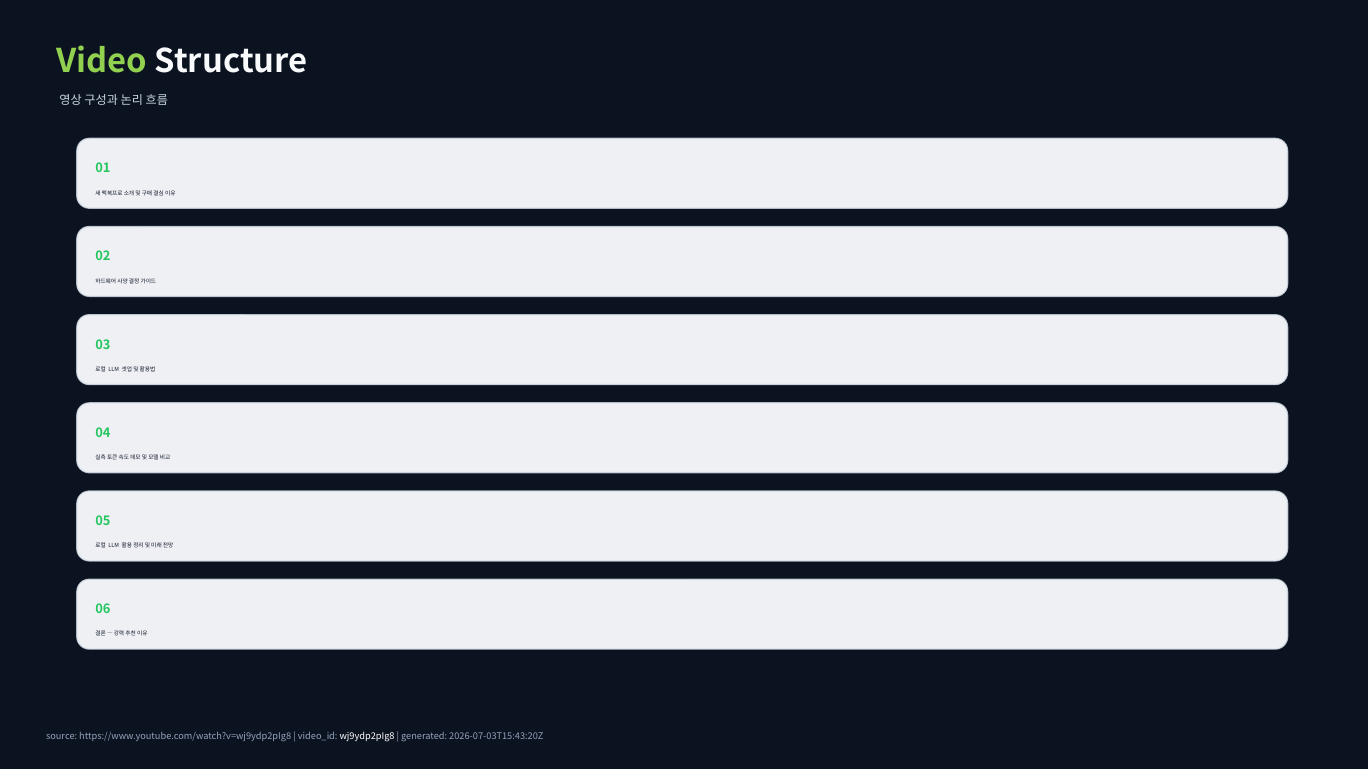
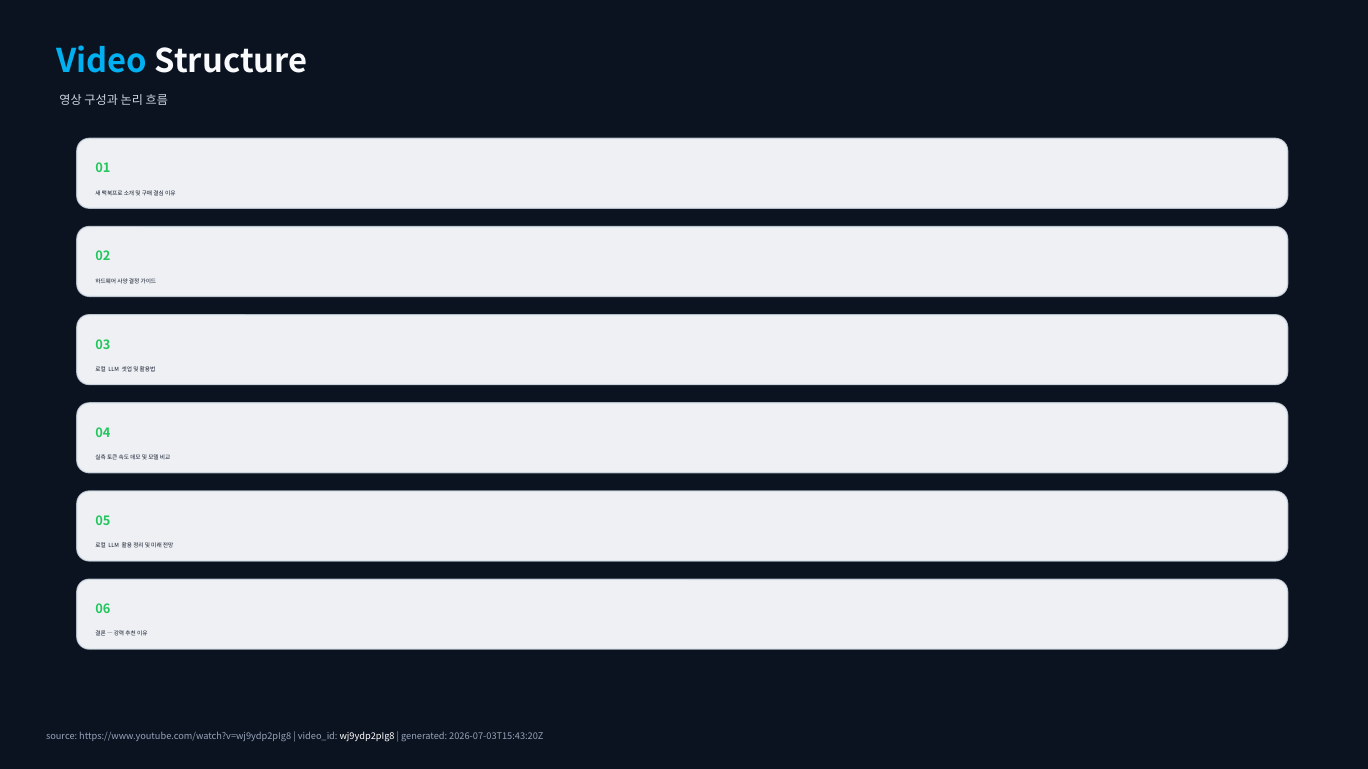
Video colour: light green -> light blue
